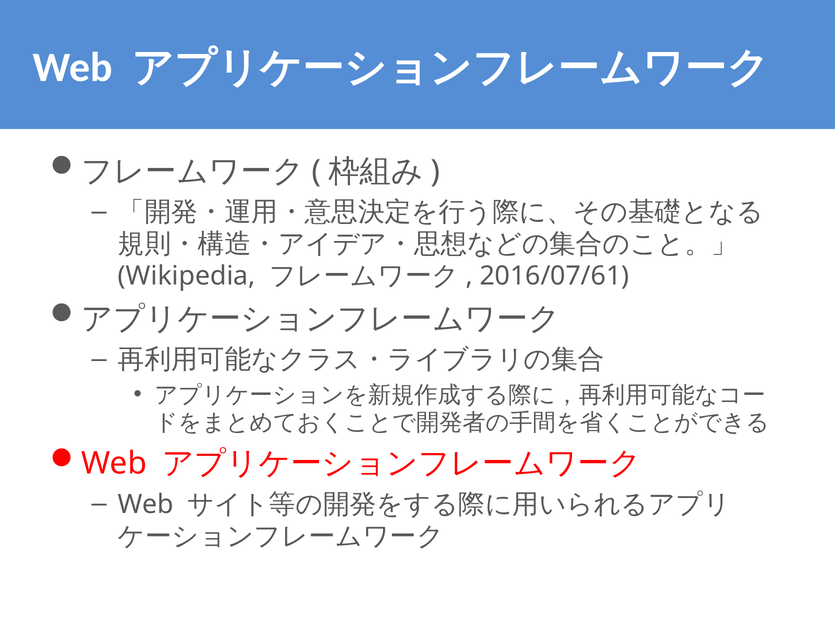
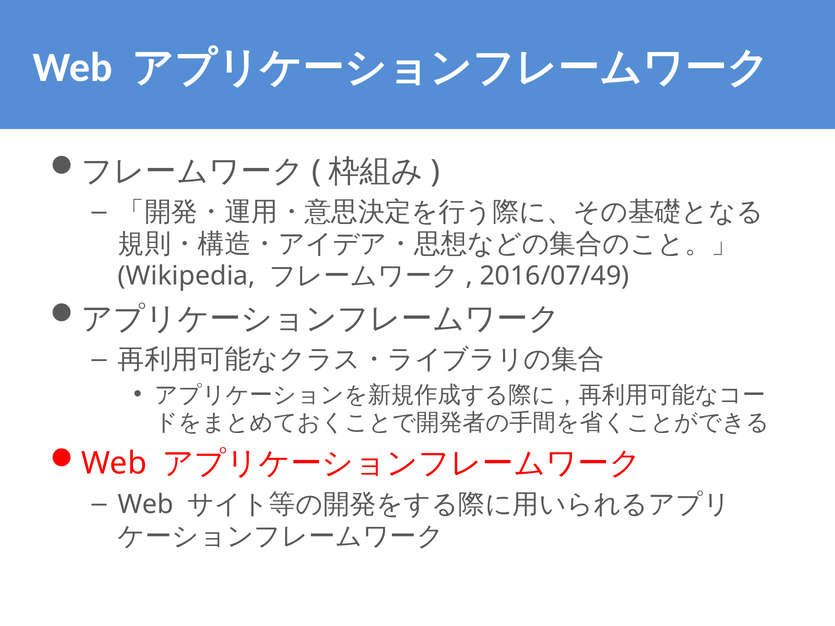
2016/07/61: 2016/07/61 -> 2016/07/49
